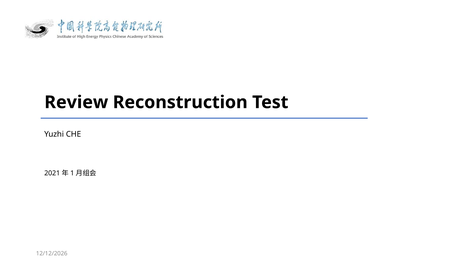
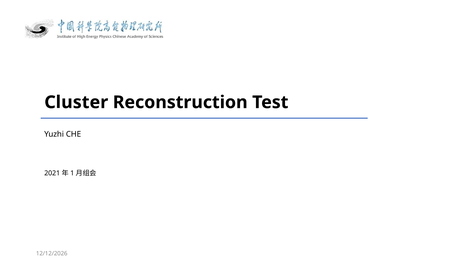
Review: Review -> Cluster
